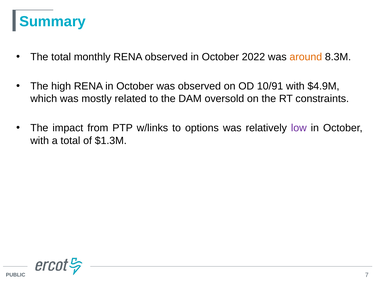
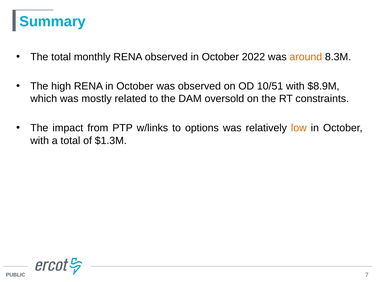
10/91: 10/91 -> 10/51
$4.9M: $4.9M -> $8.9M
low colour: purple -> orange
